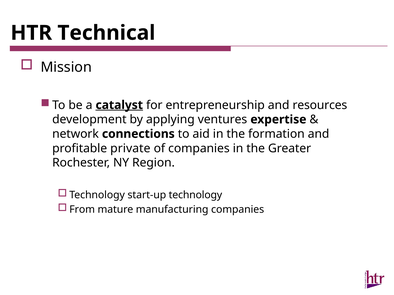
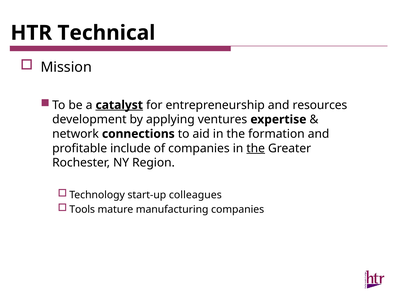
private: private -> include
the at (256, 149) underline: none -> present
start-up technology: technology -> colleagues
From: From -> Tools
